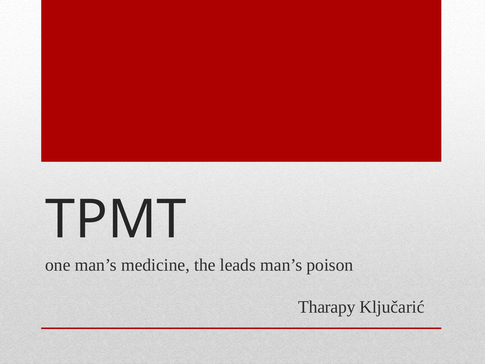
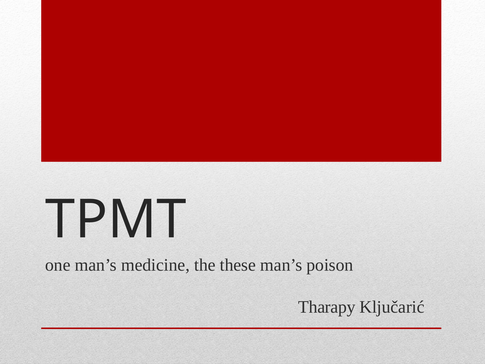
leads: leads -> these
